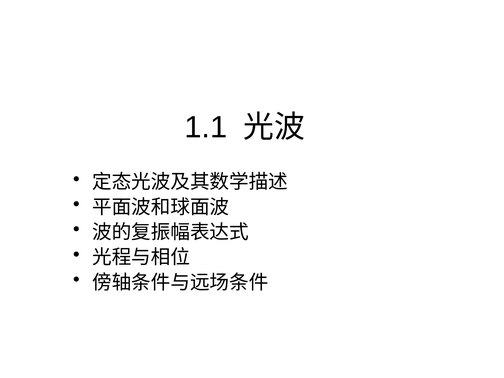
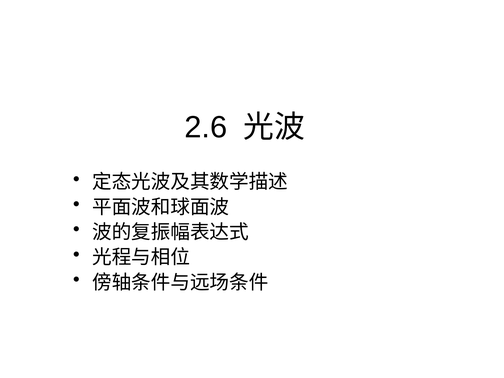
1.1: 1.1 -> 2.6
